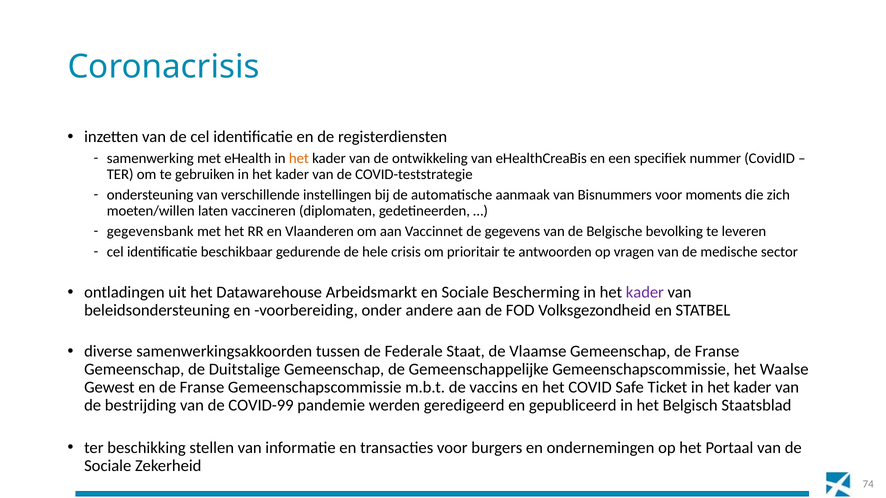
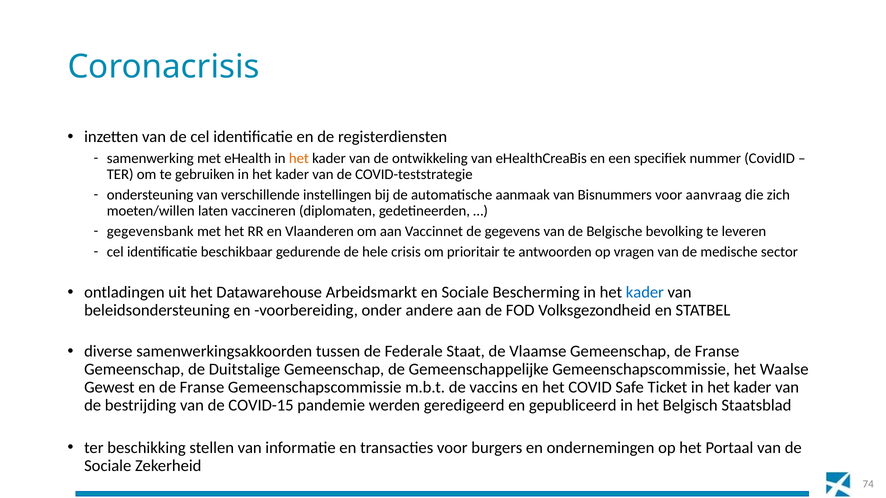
moments: moments -> aanvraag
kader at (645, 292) colour: purple -> blue
COVID-99: COVID-99 -> COVID-15
